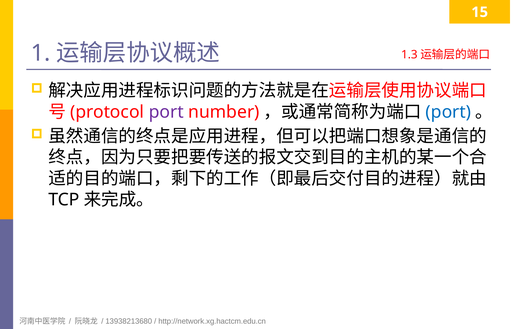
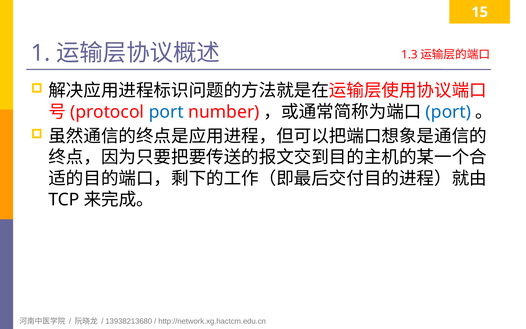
port at (166, 112) colour: purple -> blue
